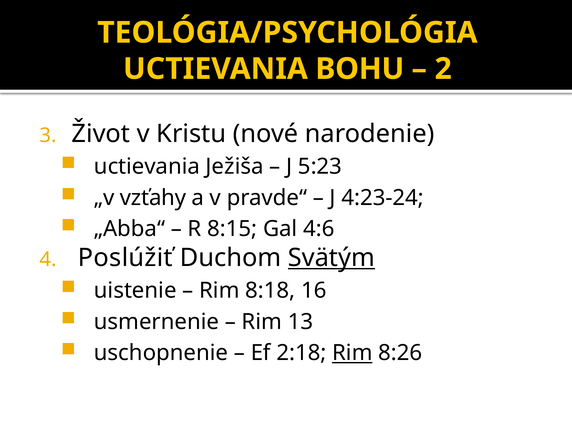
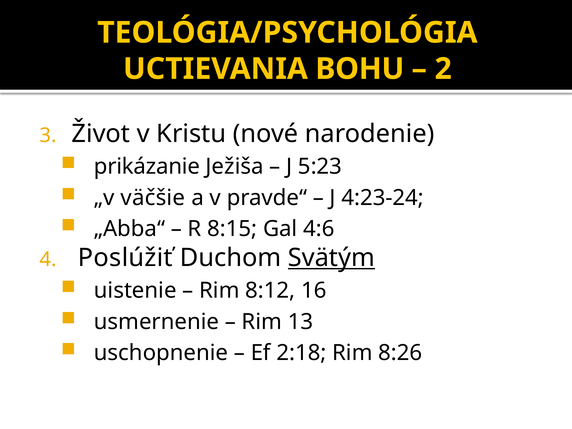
uctievania at (147, 167): uctievania -> prikázanie
vzťahy: vzťahy -> väčšie
8:18: 8:18 -> 8:12
Rim at (352, 353) underline: present -> none
